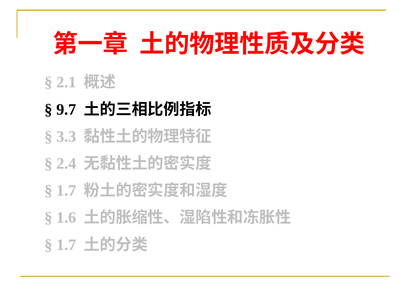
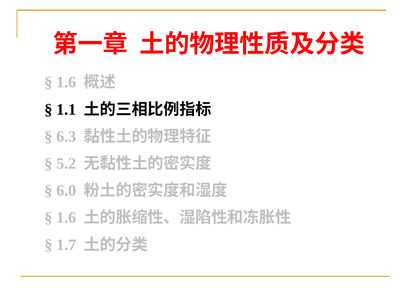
2.1 at (66, 82): 2.1 -> 1.6
9.7: 9.7 -> 1.1
3.3: 3.3 -> 6.3
2.4: 2.4 -> 5.2
1.7 at (66, 191): 1.7 -> 6.0
